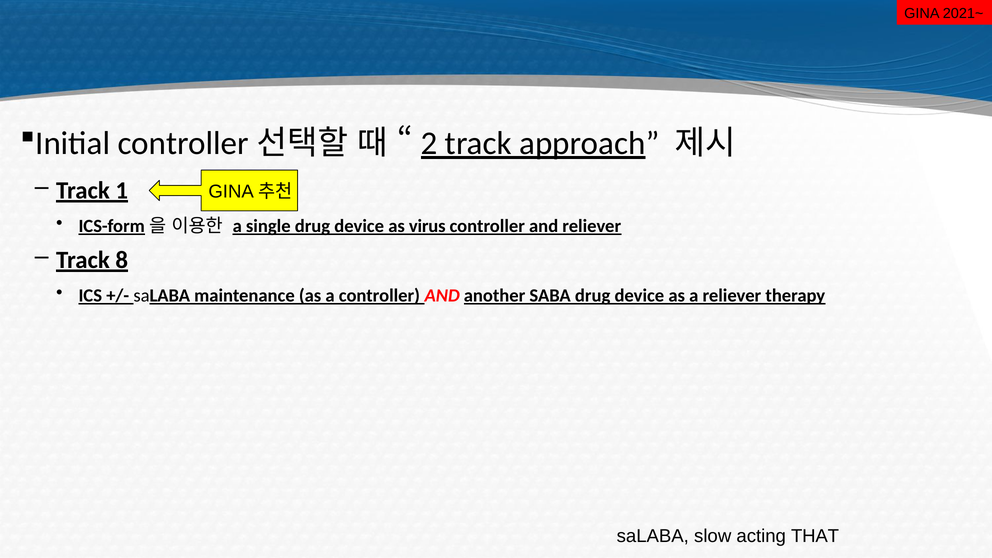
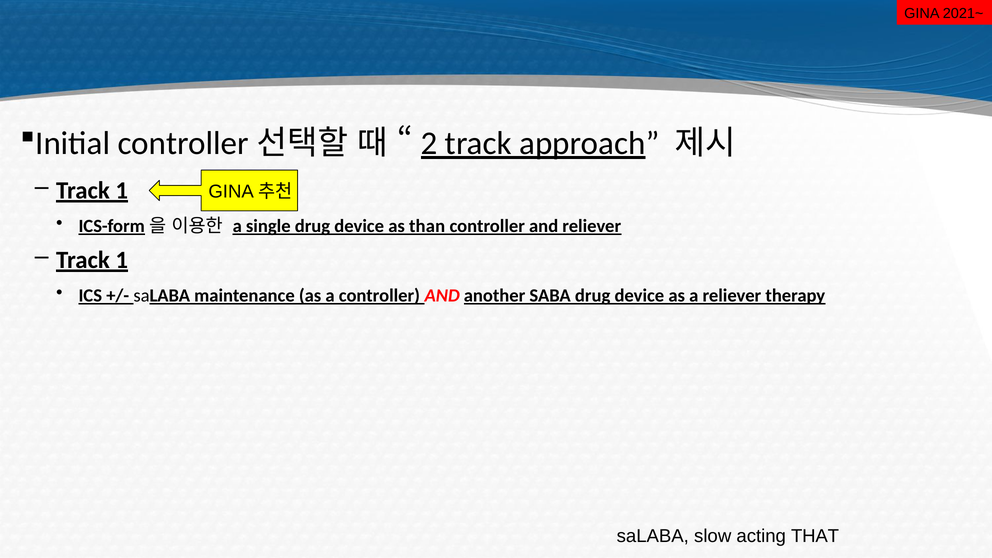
virus: virus -> than
8 at (122, 260): 8 -> 1
